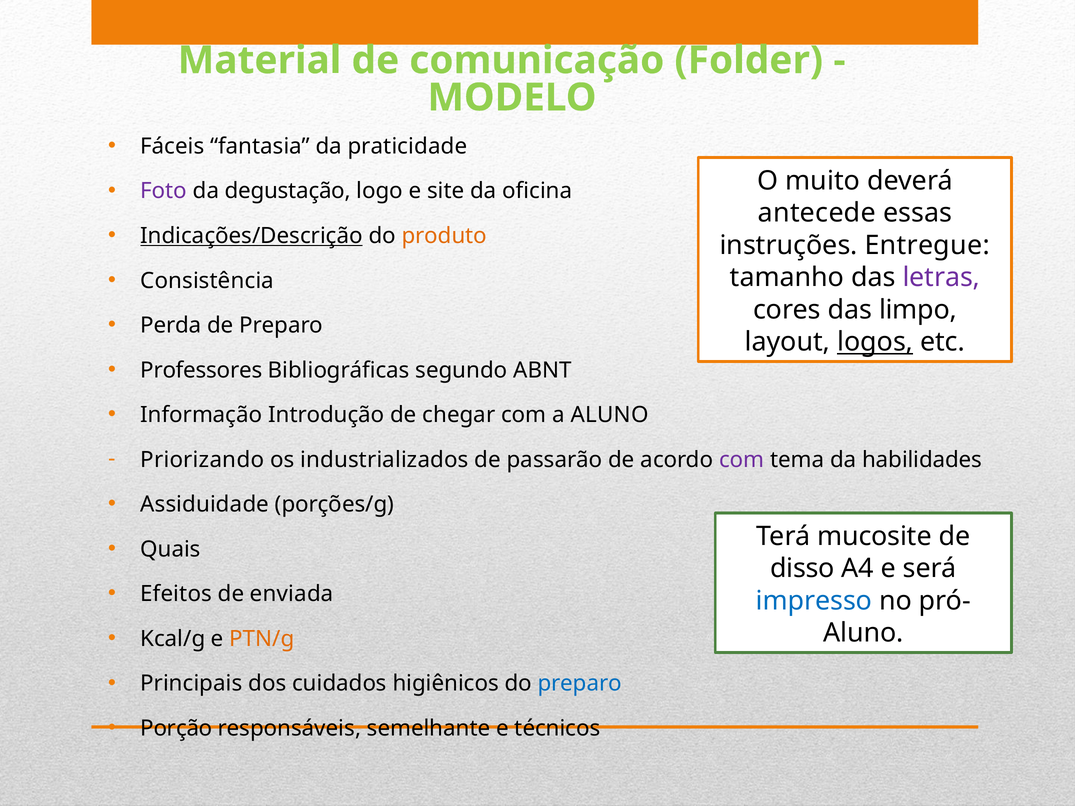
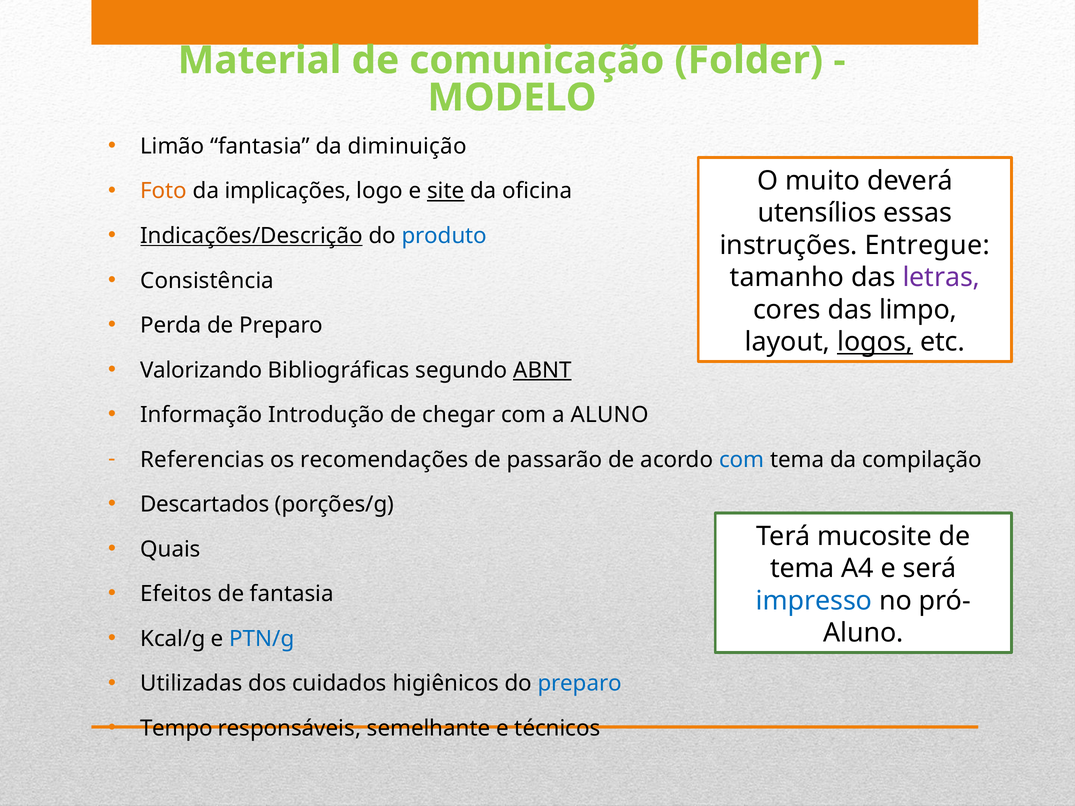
Fáceis: Fáceis -> Limão
praticidade: praticidade -> diminuição
Foto colour: purple -> orange
degustação: degustação -> implicações
site underline: none -> present
antecede: antecede -> utensílios
produto colour: orange -> blue
Professores: Professores -> Valorizando
ABNT underline: none -> present
Priorizando: Priorizando -> Referencias
industrializados: industrializados -> recomendações
com at (742, 460) colour: purple -> blue
habilidades: habilidades -> compilação
Assiduidade: Assiduidade -> Descartados
disso at (802, 569): disso -> tema
de enviada: enviada -> fantasia
PTN/g colour: orange -> blue
Principais: Principais -> Utilizadas
Porção: Porção -> Tempo
